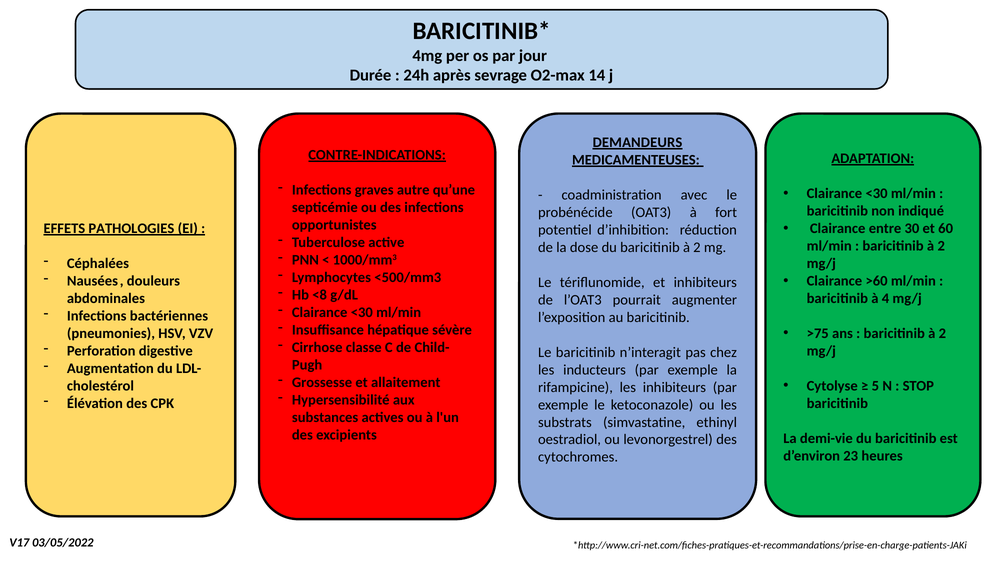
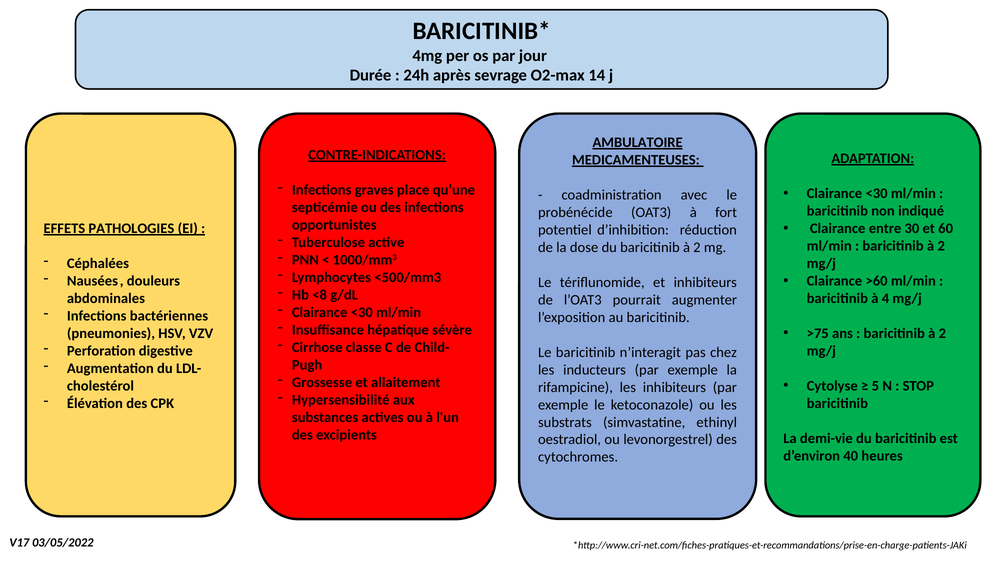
DEMANDEURS: DEMANDEURS -> AMBULATOIRE
autre: autre -> place
23: 23 -> 40
